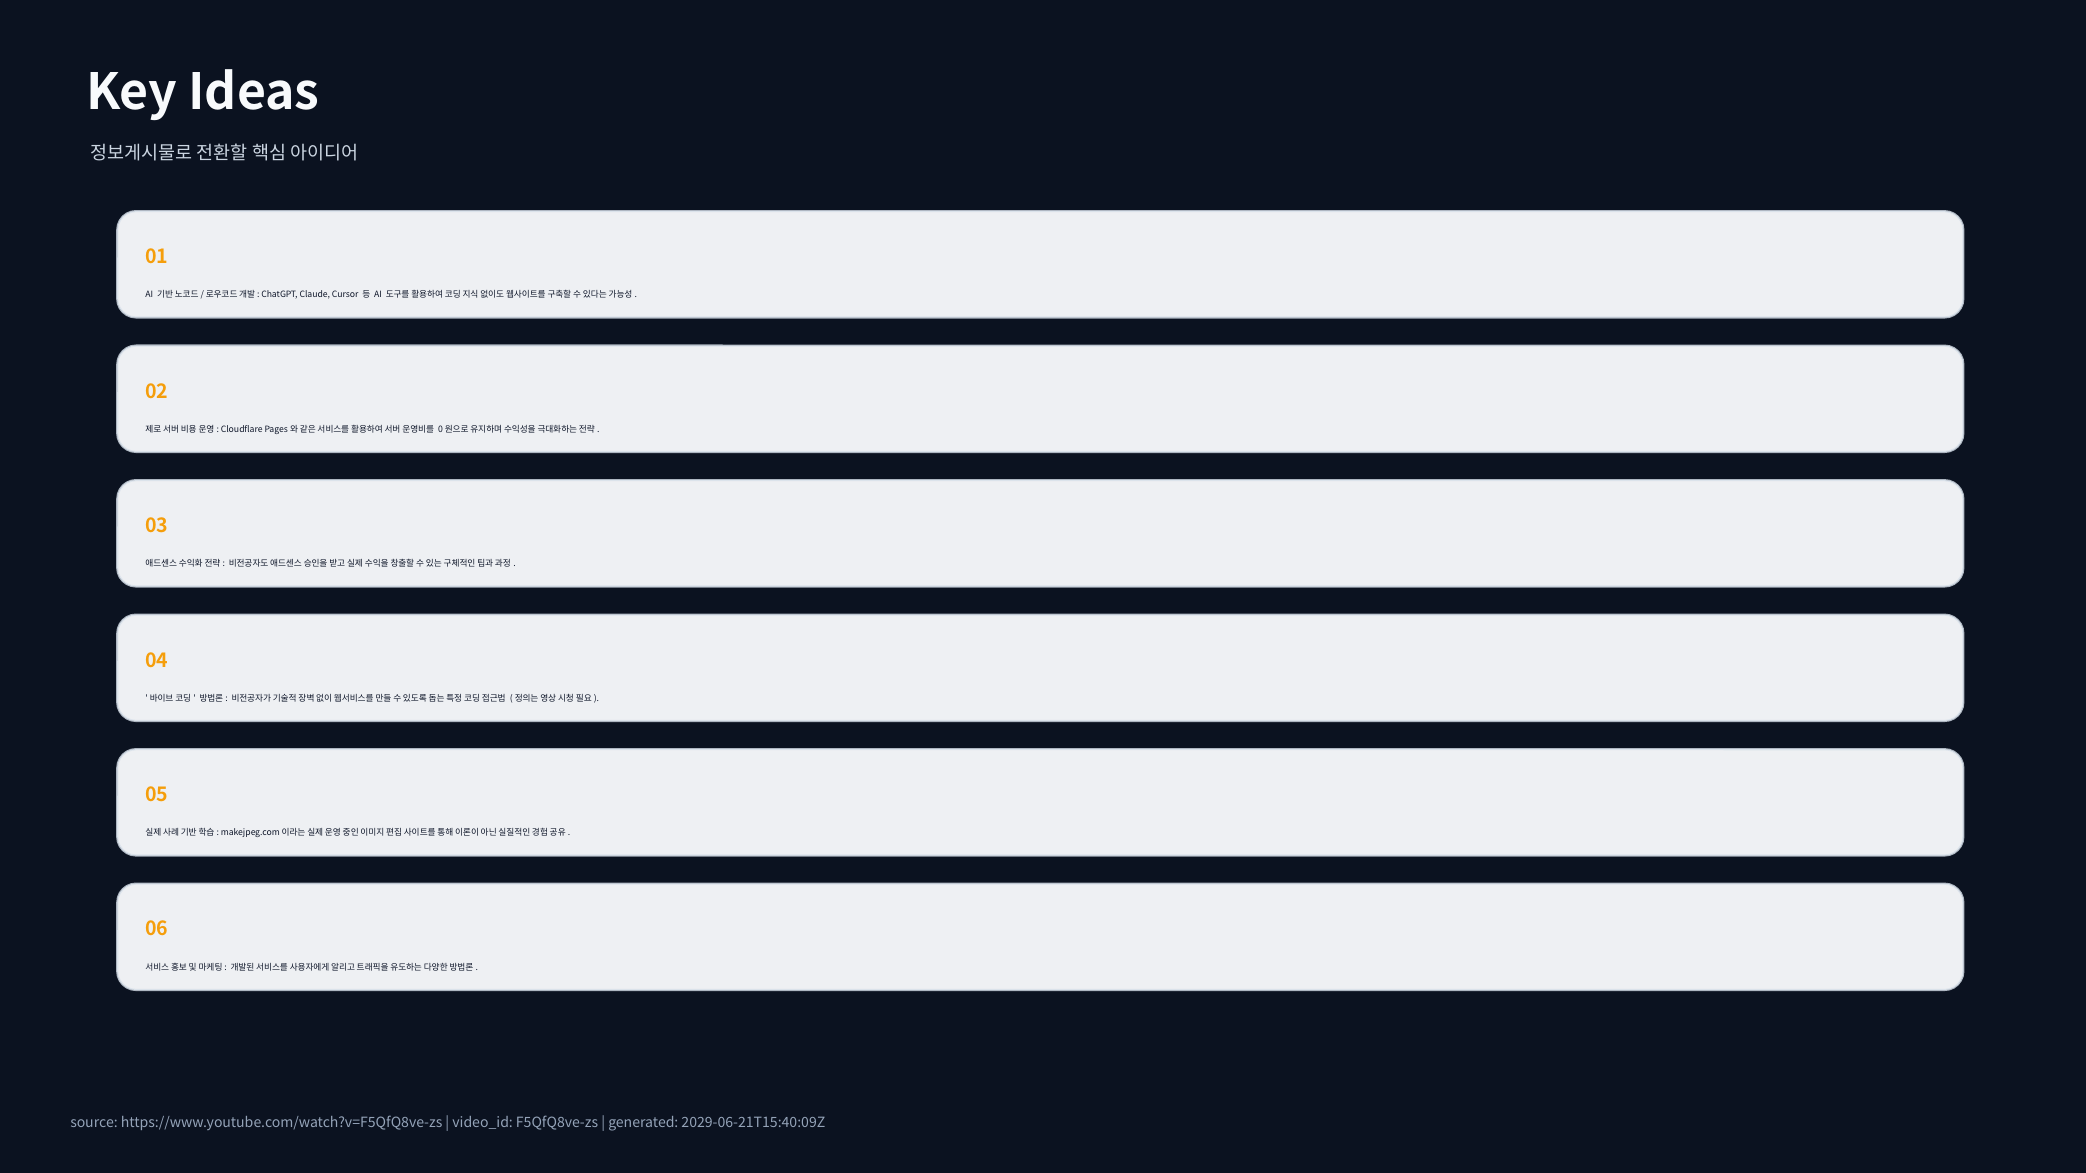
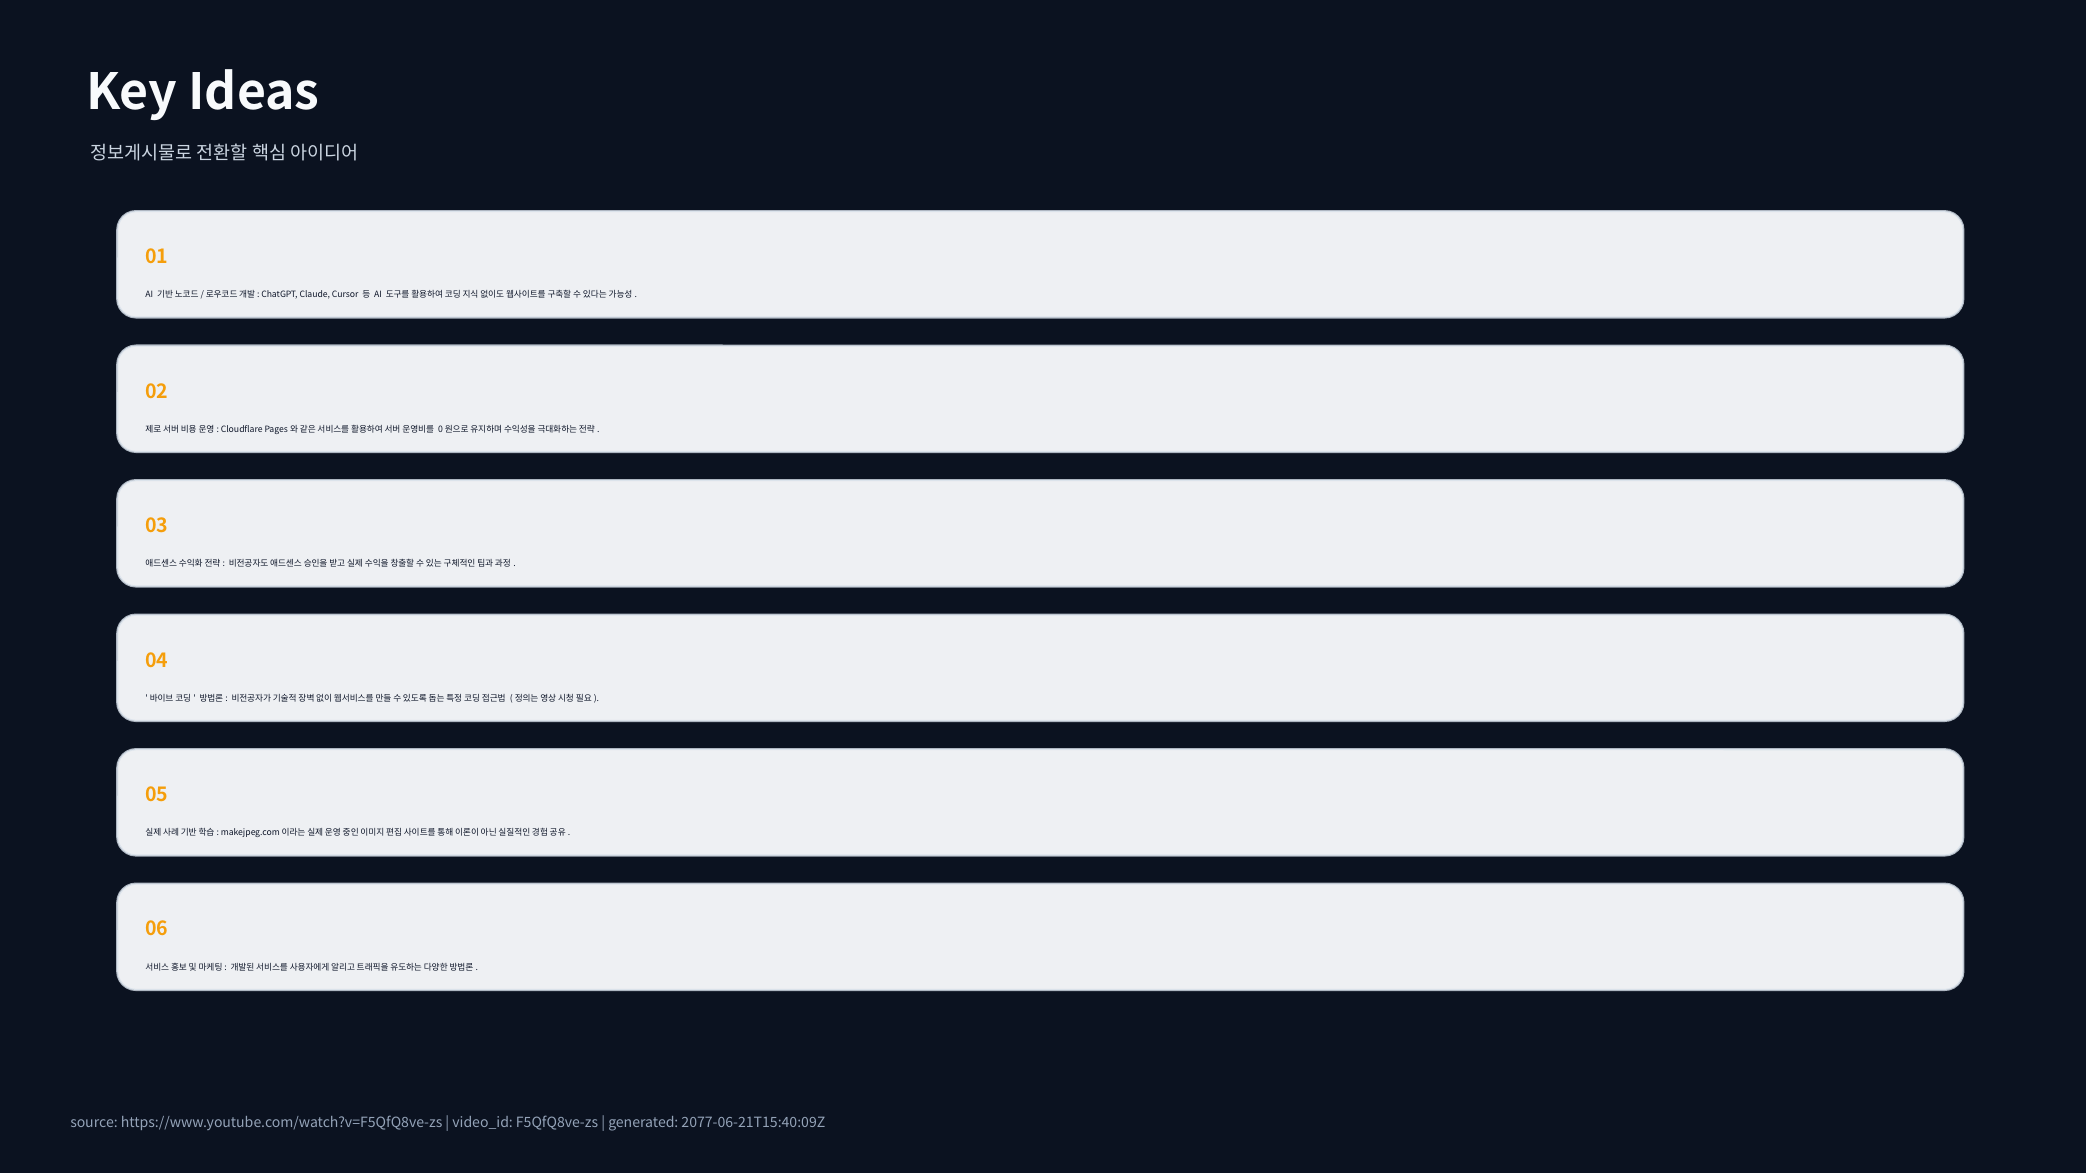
2029-06-21T15:40:09Z: 2029-06-21T15:40:09Z -> 2077-06-21T15:40:09Z
